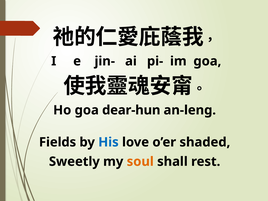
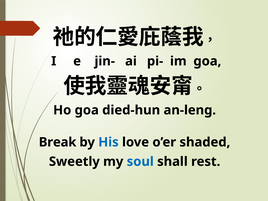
dear-hun: dear-hun -> died-hun
Fields: Fields -> Break
soul colour: orange -> blue
